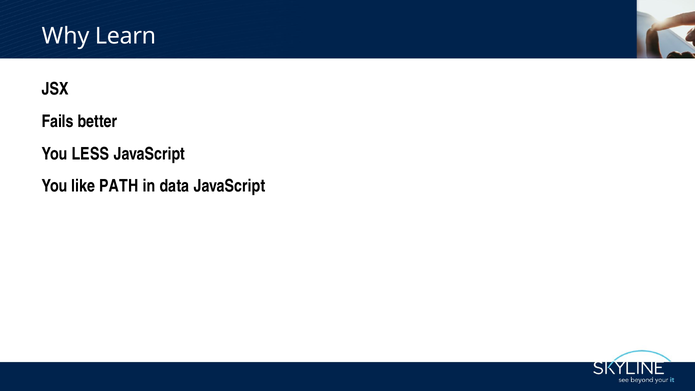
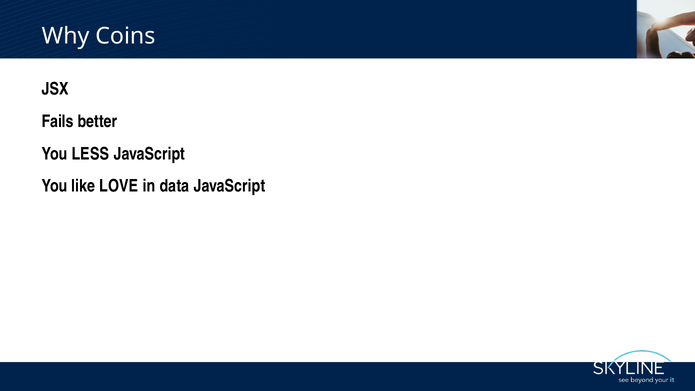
Learn: Learn -> Coins
PATH: PATH -> LOVE
